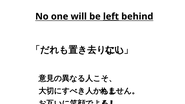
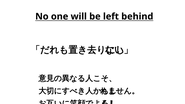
left underline: present -> none
